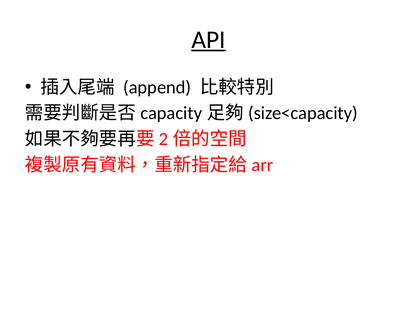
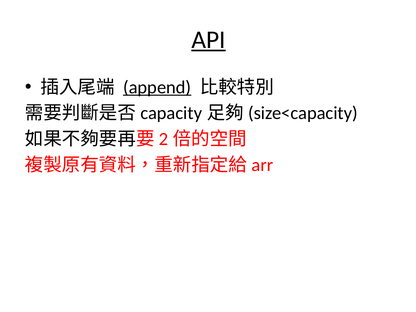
append underline: none -> present
